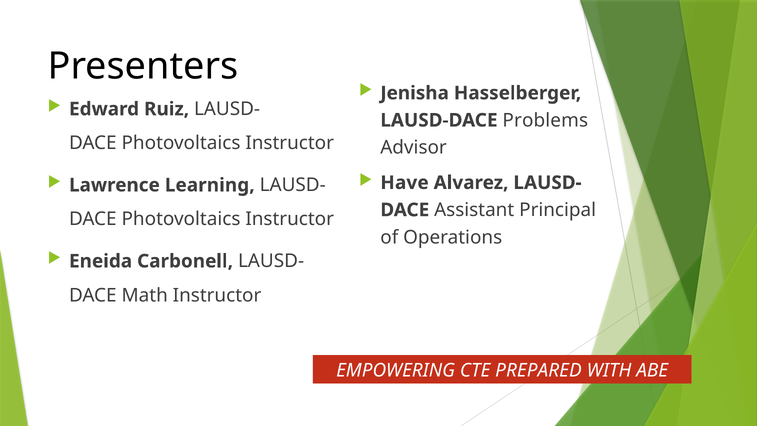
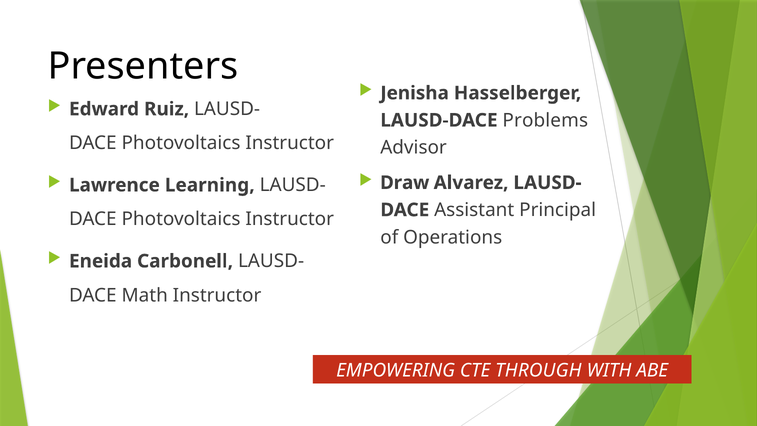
Have: Have -> Draw
PREPARED: PREPARED -> THROUGH
